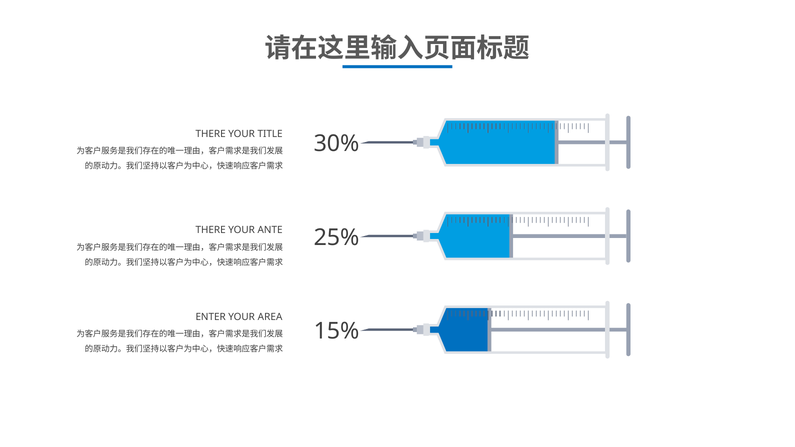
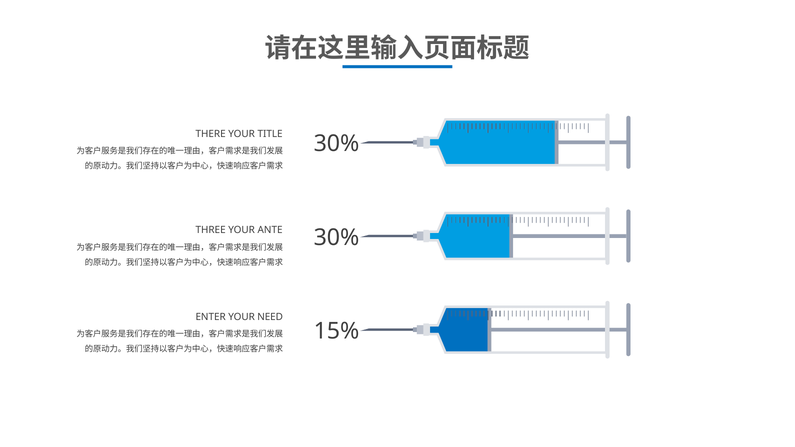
THERE at (211, 230): THERE -> THREE
25% at (337, 237): 25% -> 30%
AREA: AREA -> NEED
